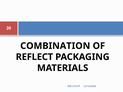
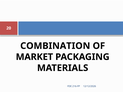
REFLECT: REFLECT -> MARKET
